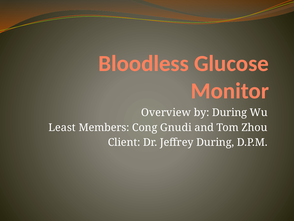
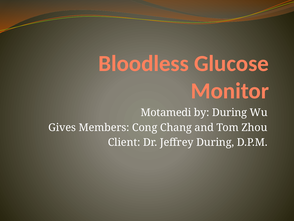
Overview: Overview -> Motamedi
Least: Least -> Gives
Gnudi: Gnudi -> Chang
